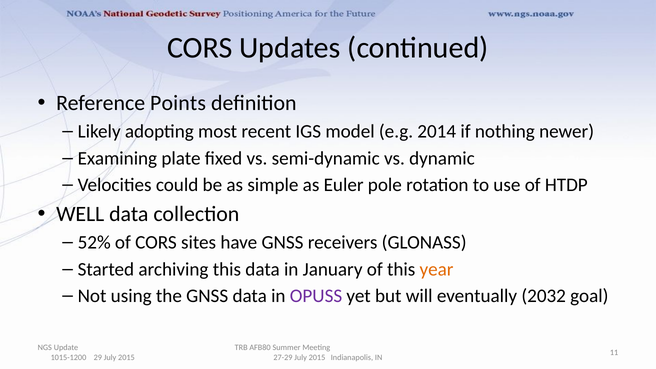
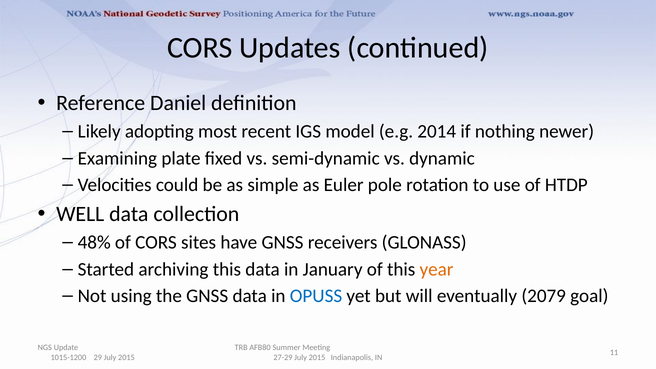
Points: Points -> Daniel
52%: 52% -> 48%
OPUSS colour: purple -> blue
2032: 2032 -> 2079
